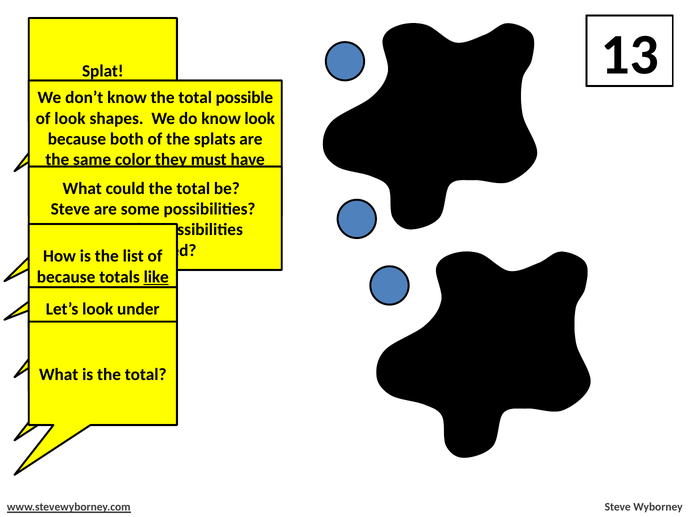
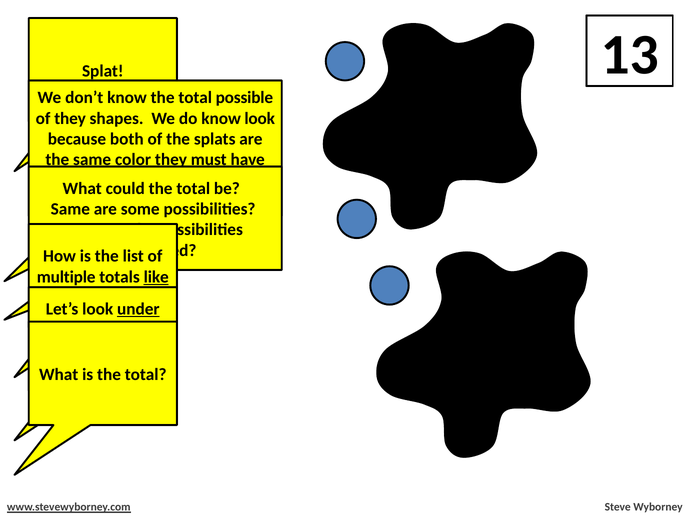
of look: look -> they
Steve at (70, 209): Steve -> Same
because at (66, 277): because -> multiple
under at (138, 309) underline: none -> present
